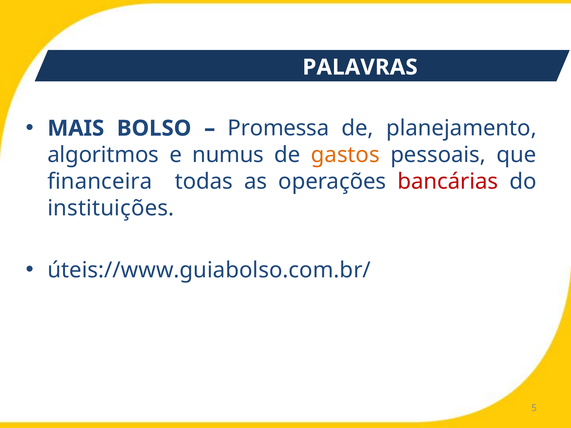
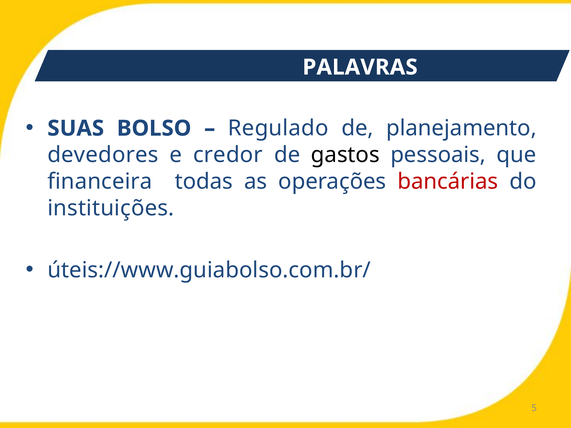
MAIS: MAIS -> SUAS
Promessa: Promessa -> Regulado
algoritmos: algoritmos -> devedores
numus: numus -> credor
gastos colour: orange -> black
